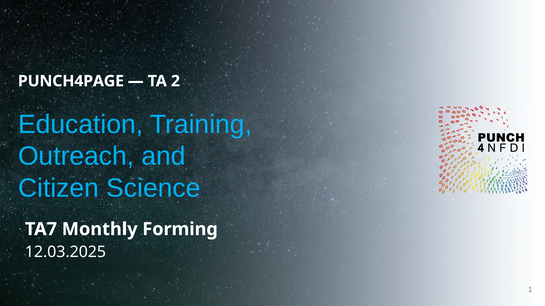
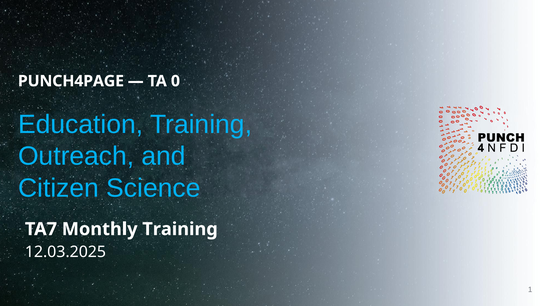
2: 2 -> 0
Monthly Forming: Forming -> Training
